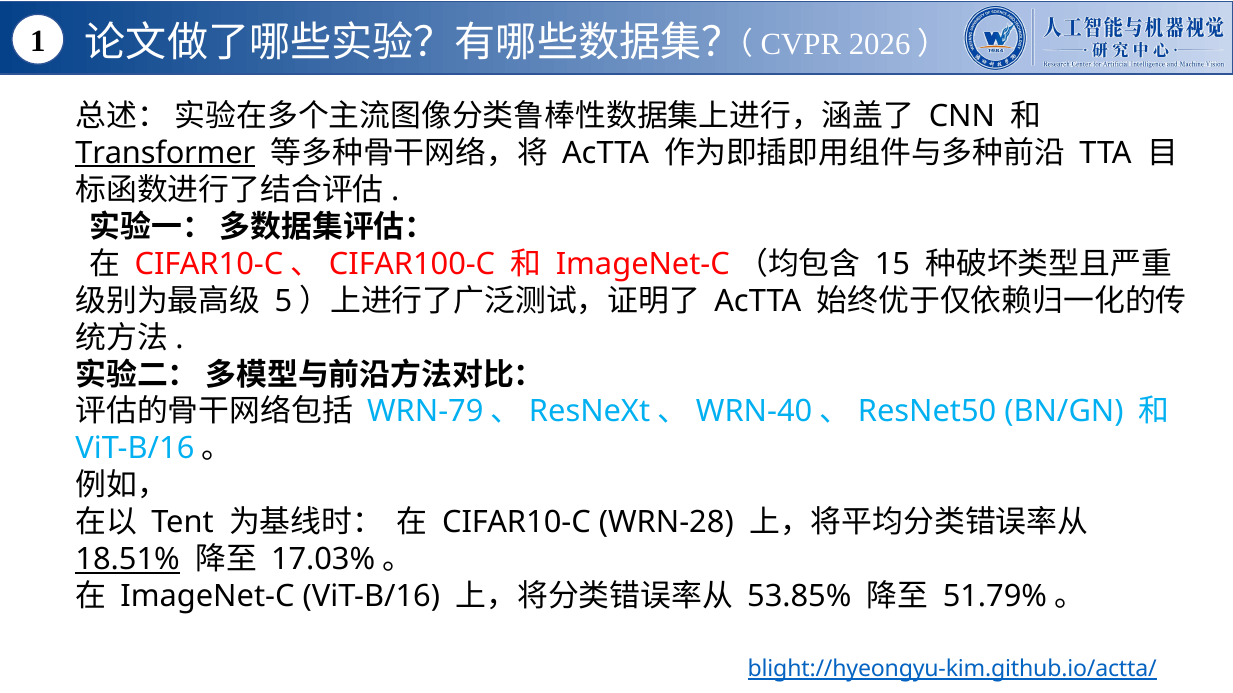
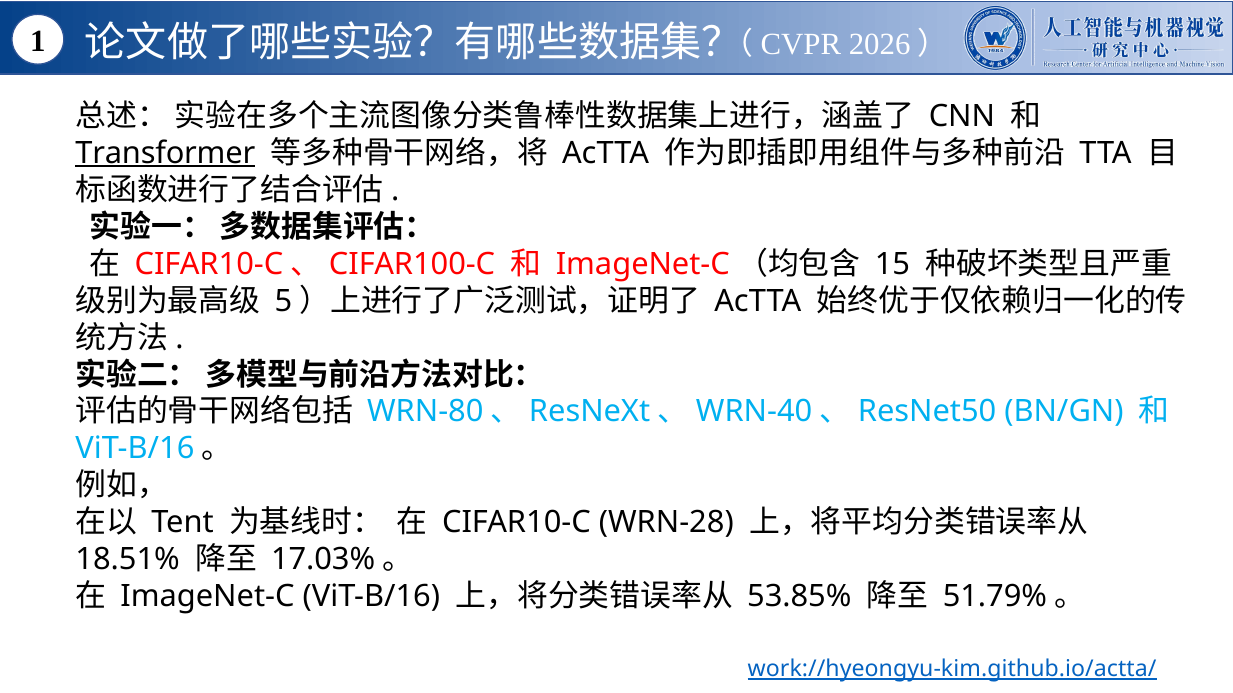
WRN-79: WRN-79 -> WRN-80
18.51% underline: present -> none
blight://hyeongyu-kim.github.io/actta/: blight://hyeongyu-kim.github.io/actta/ -> work://hyeongyu-kim.github.io/actta/
